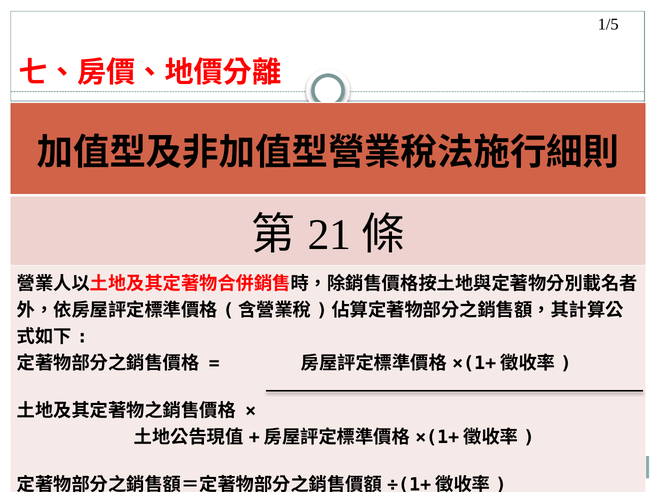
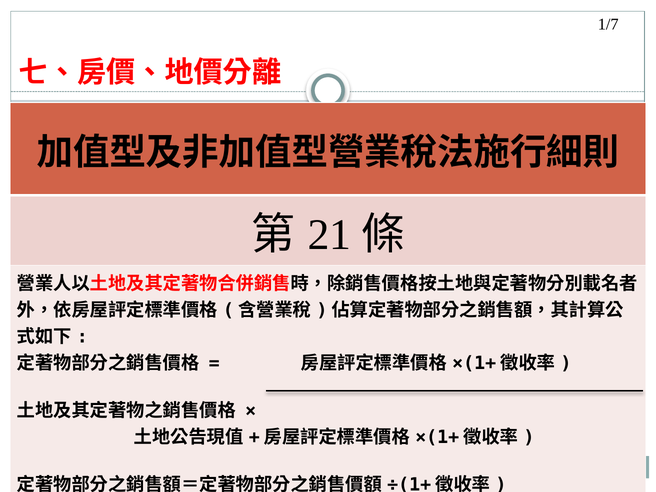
1/5: 1/5 -> 1/7
